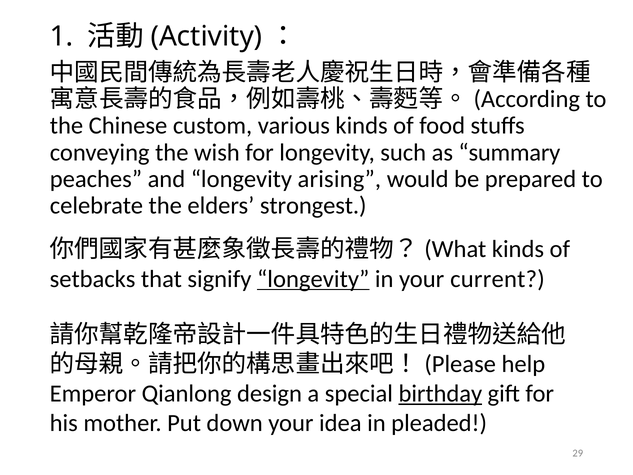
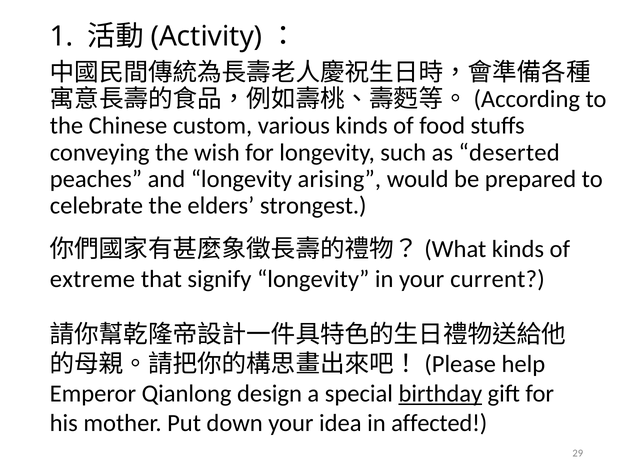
summary: summary -> deserted
setbacks: setbacks -> extreme
longevity at (313, 279) underline: present -> none
pleaded: pleaded -> affected
